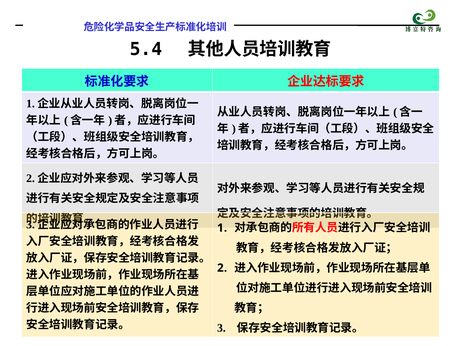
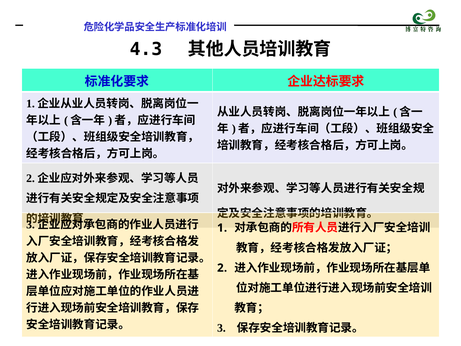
5.4: 5.4 -> 4.3
